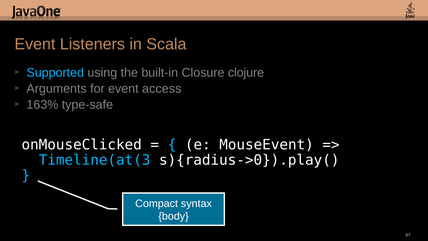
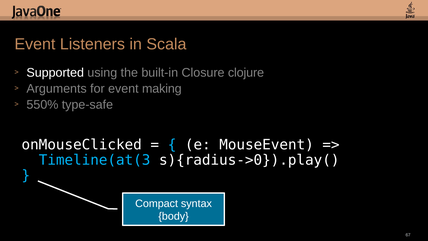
Supported colour: light blue -> white
access: access -> making
163%: 163% -> 550%
